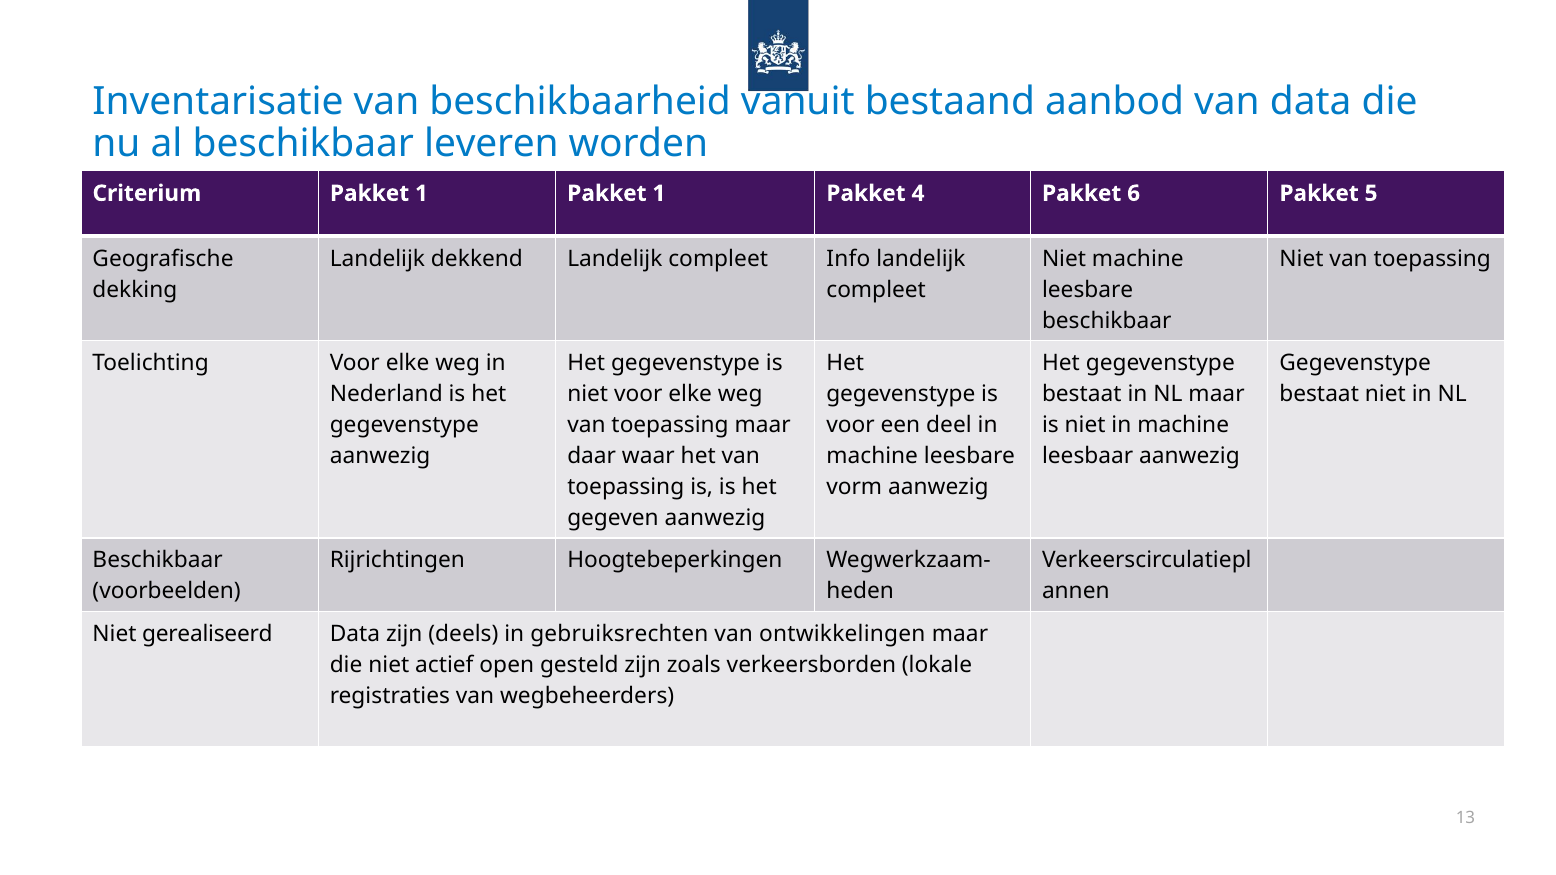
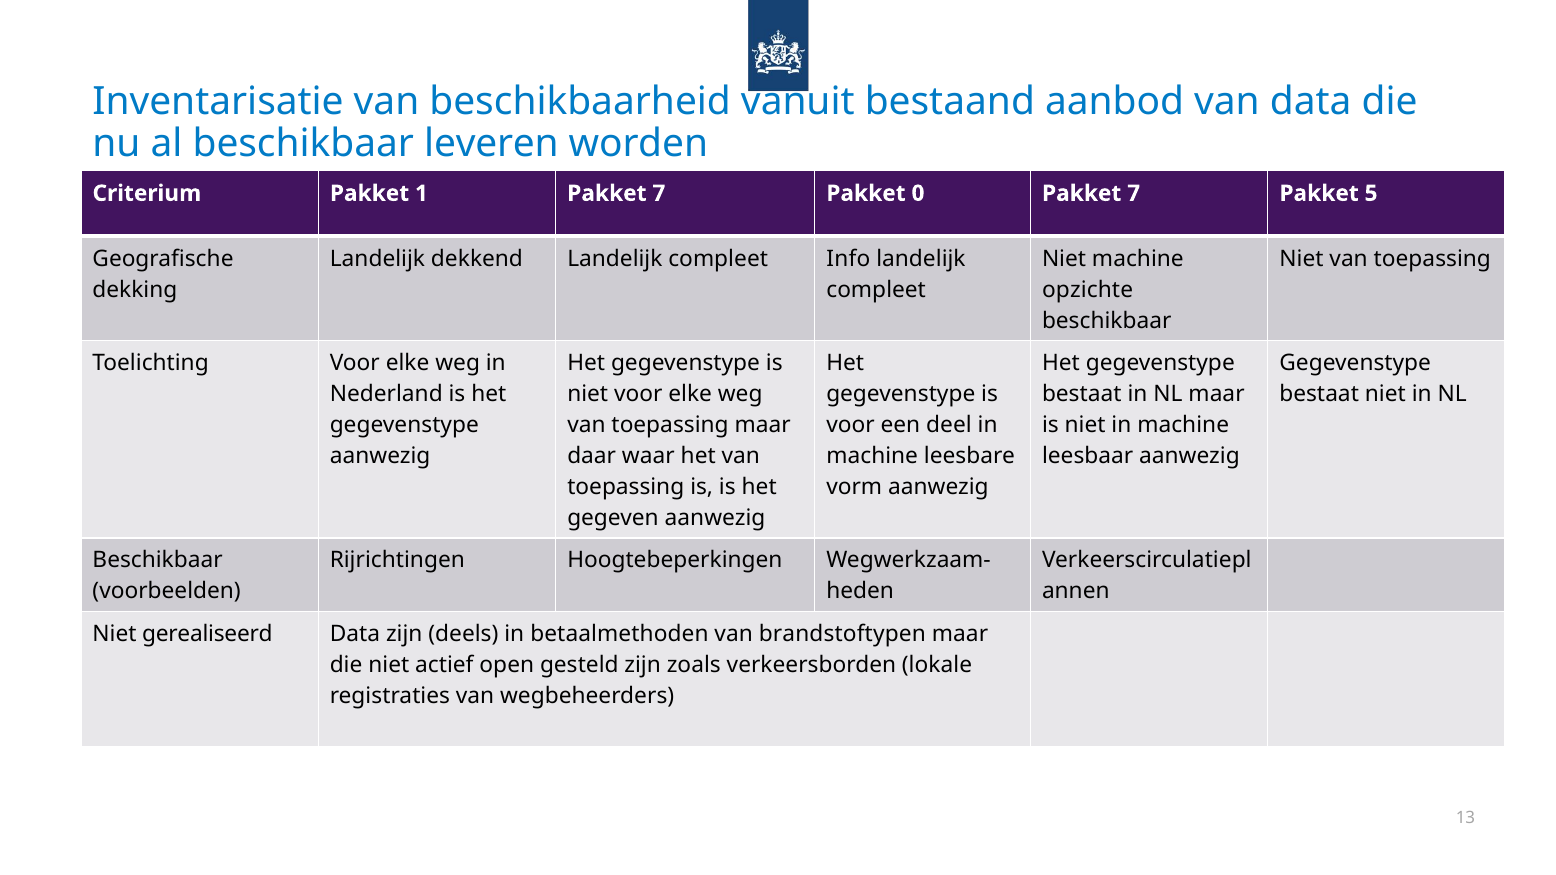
1 Pakket 1: 1 -> 7
4: 4 -> 0
6 at (1134, 193): 6 -> 7
leesbare at (1088, 290): leesbare -> opzichte
gebruiksrechten: gebruiksrechten -> betaalmethoden
ontwikkelingen: ontwikkelingen -> brandstoftypen
